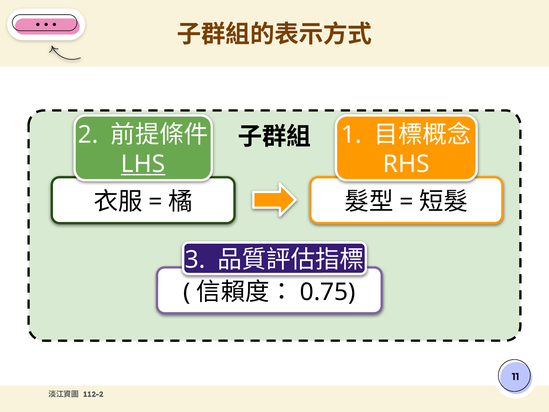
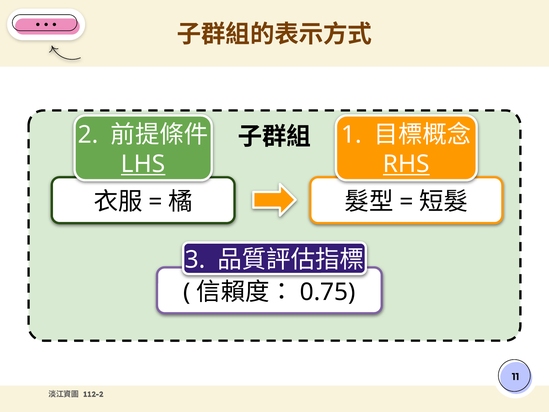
RHS underline: none -> present
